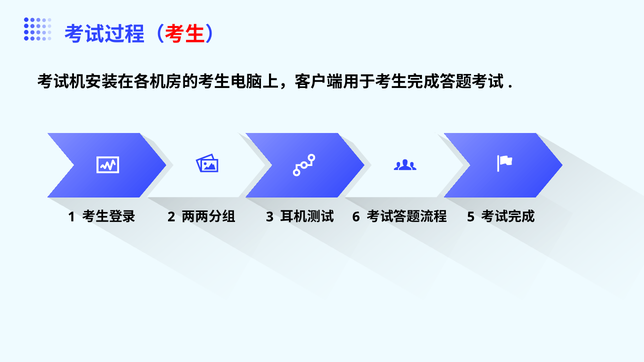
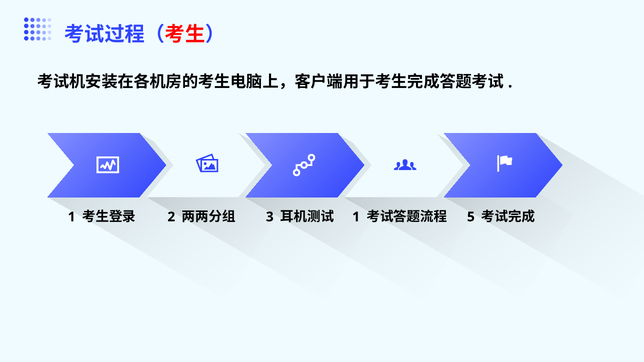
6 at (356, 217): 6 -> 1
